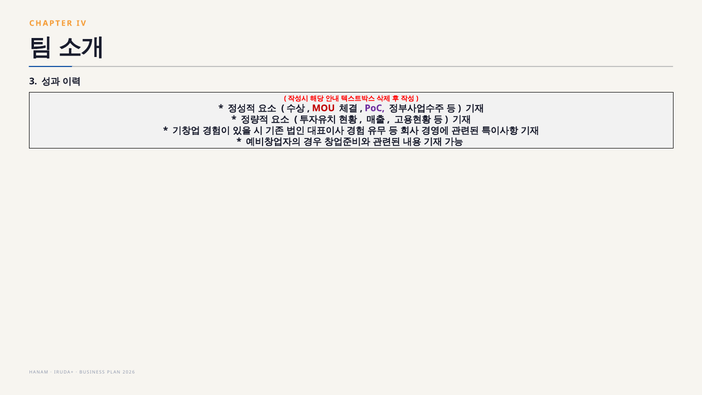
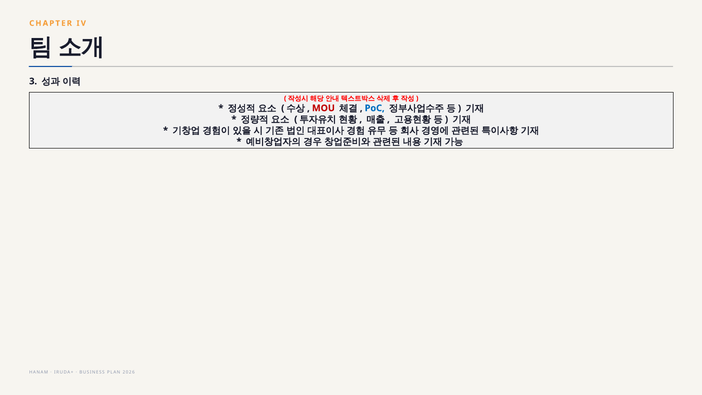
PoC colour: purple -> blue
